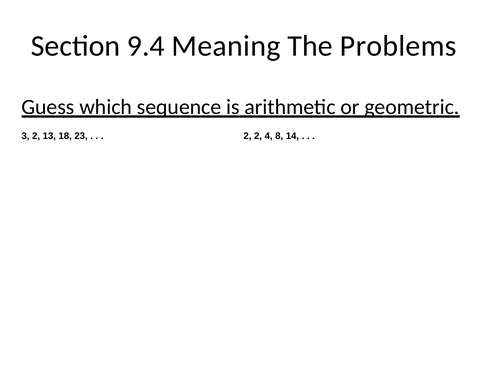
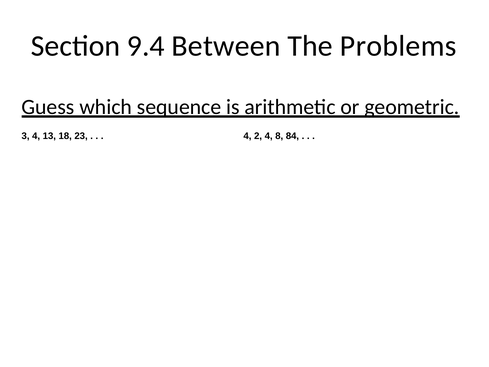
Meaning: Meaning -> Between
3 2: 2 -> 4
2 at (247, 136): 2 -> 4
14: 14 -> 84
